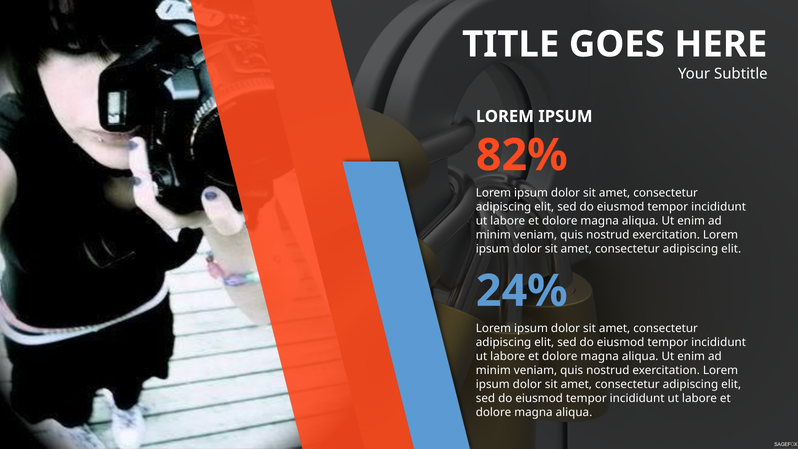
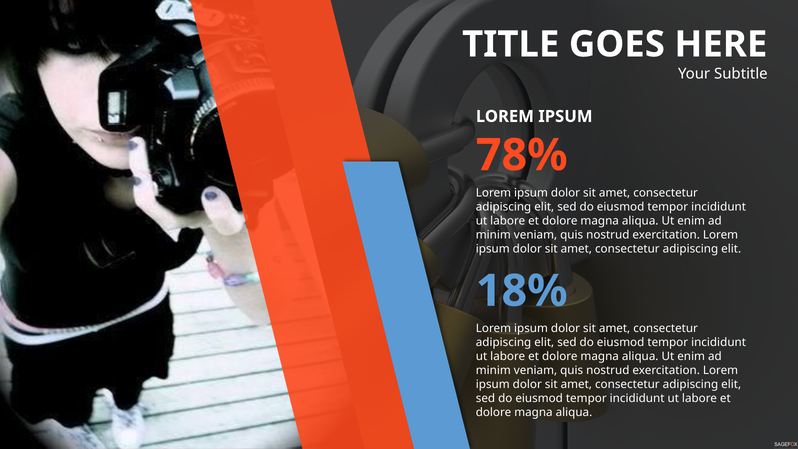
82%: 82% -> 78%
24%: 24% -> 18%
